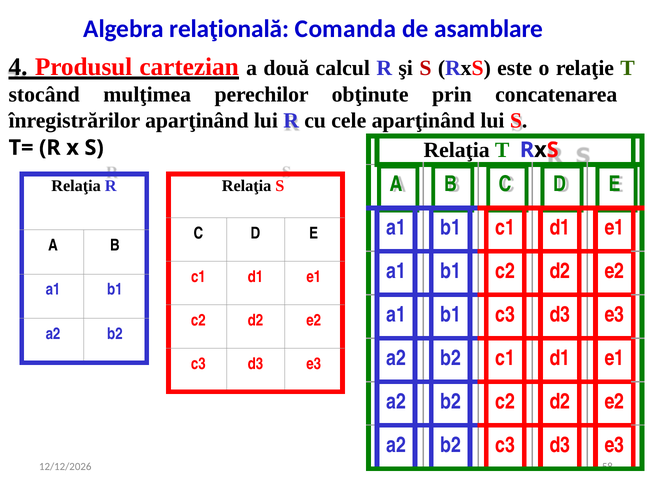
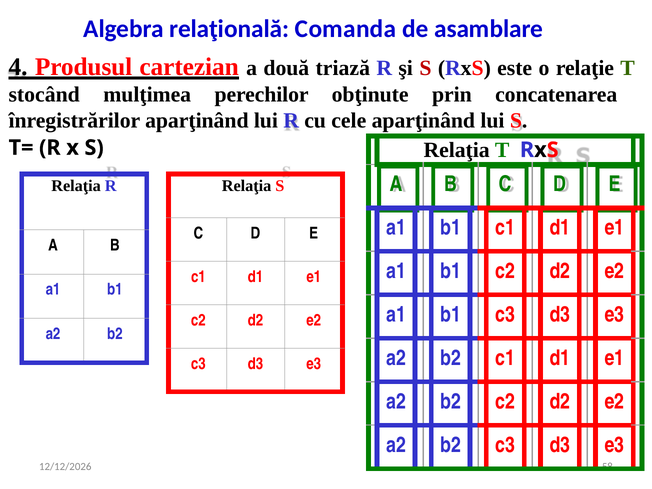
calcul: calcul -> triază
